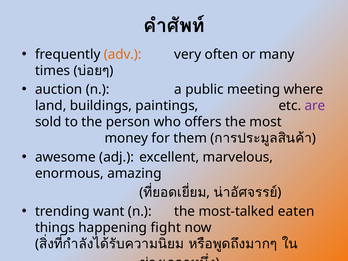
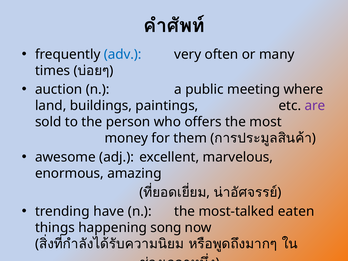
adv colour: orange -> blue
want: want -> have
fight: fight -> song
